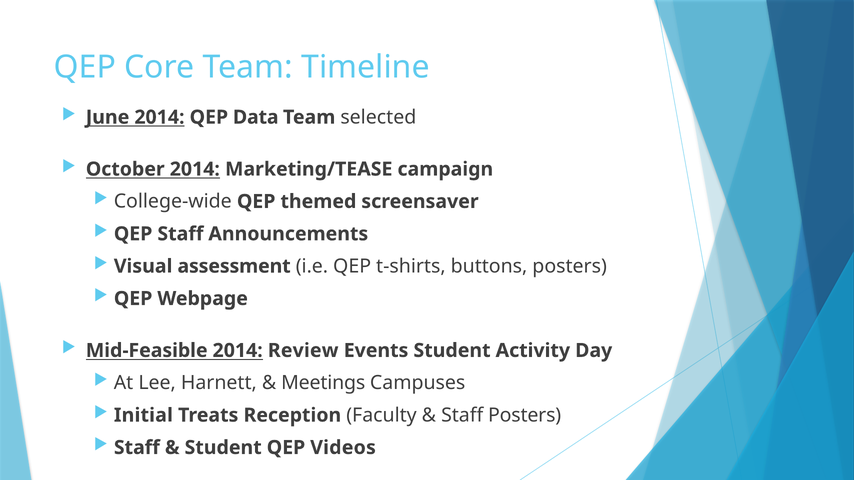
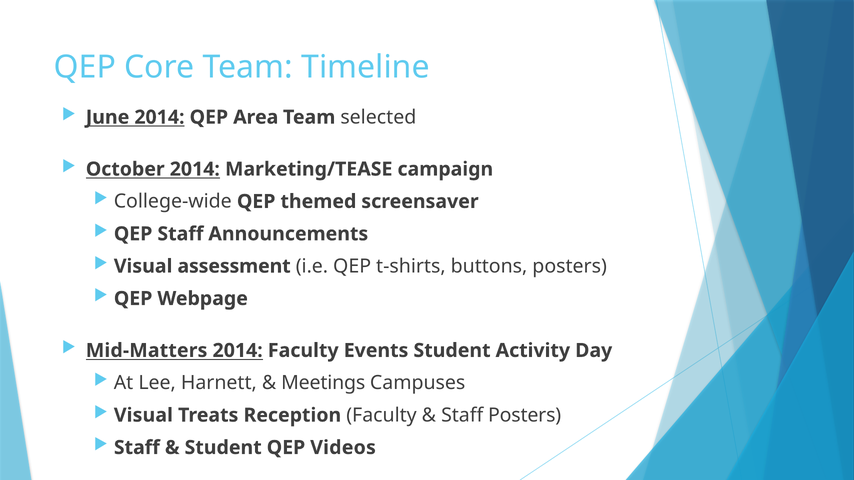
Data: Data -> Area
Mid-Feasible: Mid-Feasible -> Mid-Matters
2014 Review: Review -> Faculty
Initial at (143, 416): Initial -> Visual
